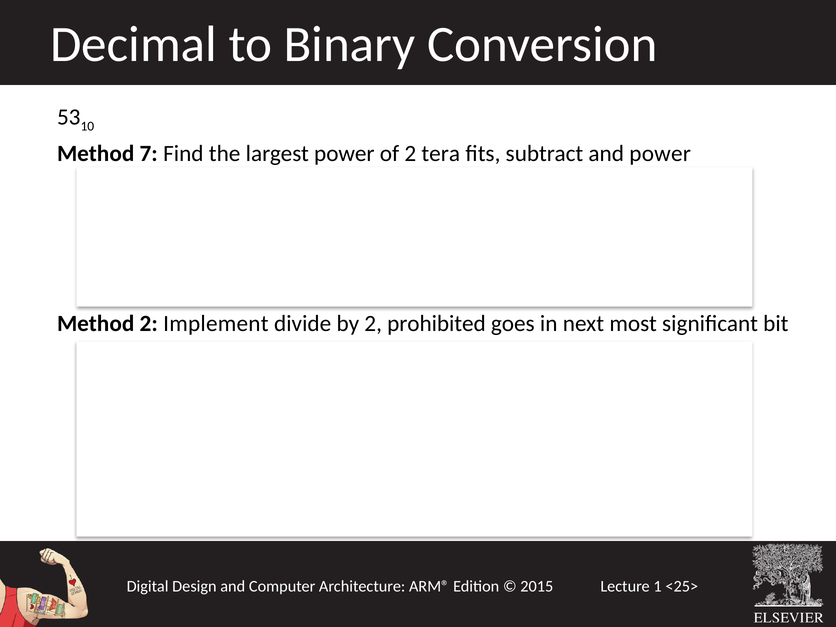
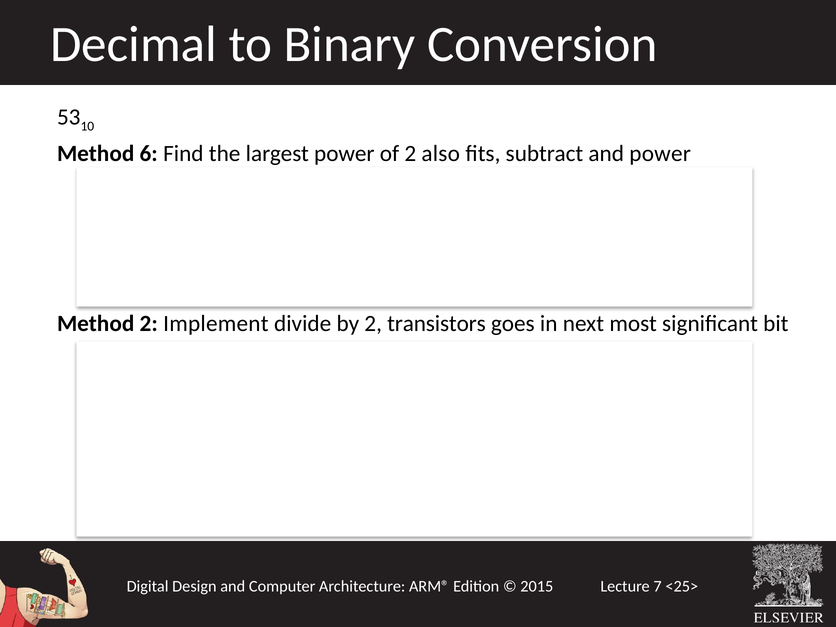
Method 7: 7 -> 6
tera: tera -> also
prohibited: prohibited -> transistors
1 at (658, 586): 1 -> 7
